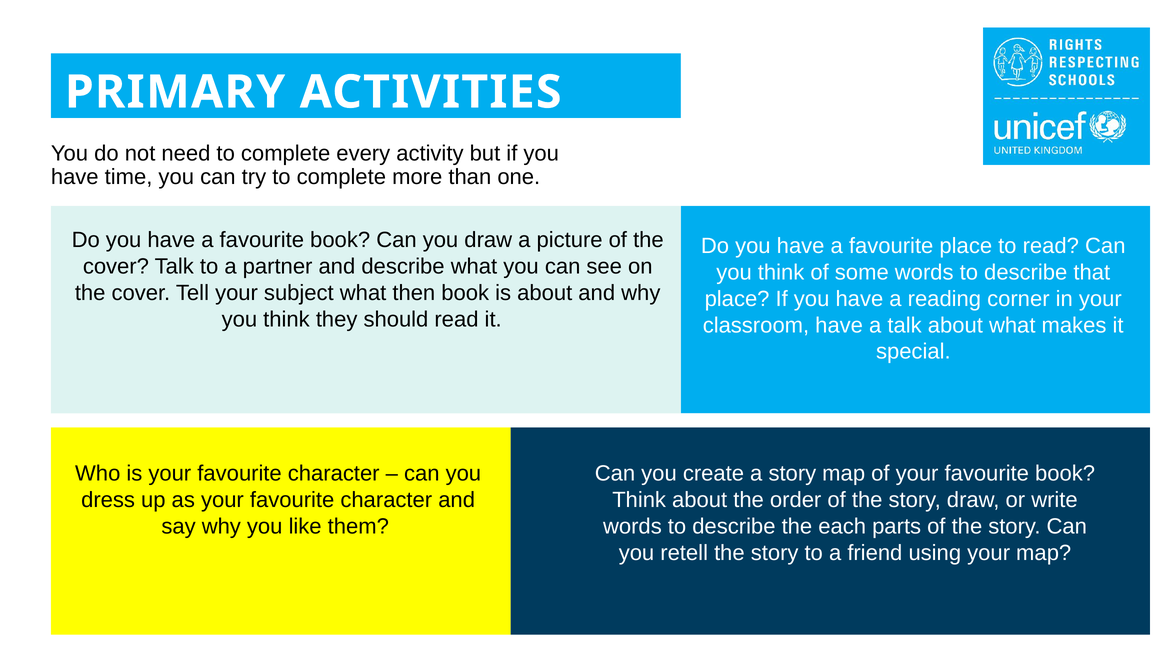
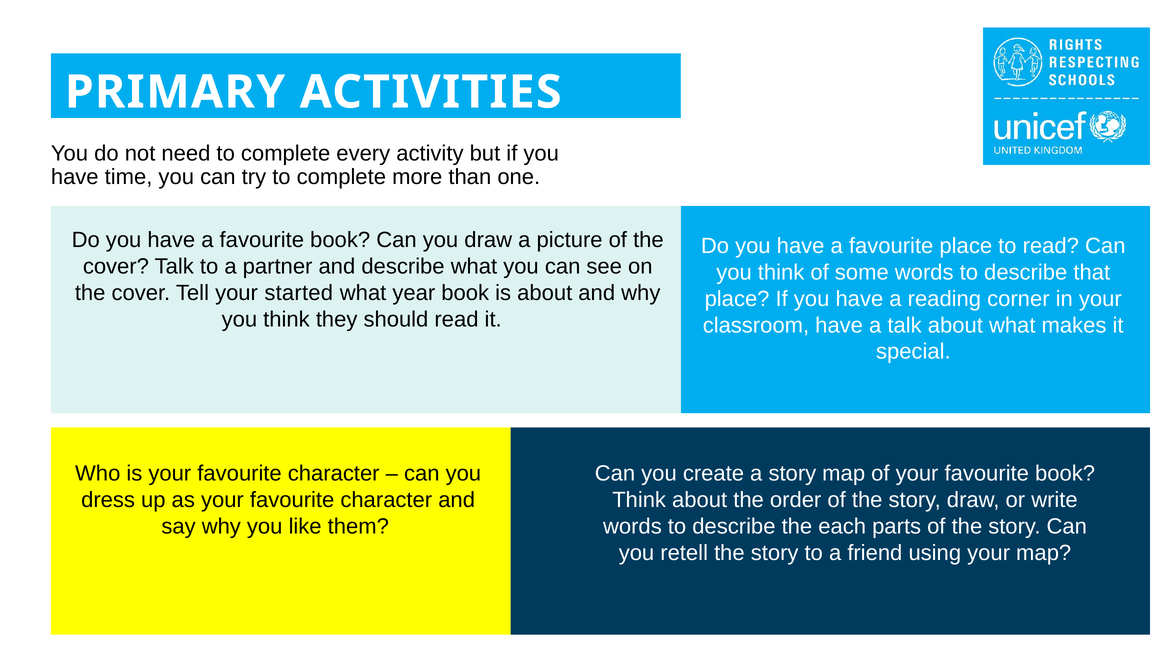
subject: subject -> started
then: then -> year
